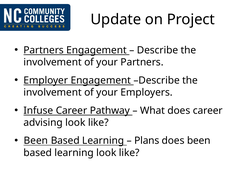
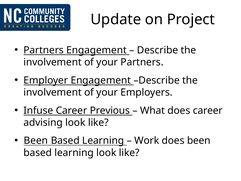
Pathway: Pathway -> Previous
Plans: Plans -> Work
